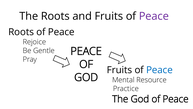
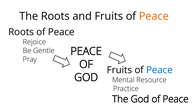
Peace at (154, 16) colour: purple -> orange
